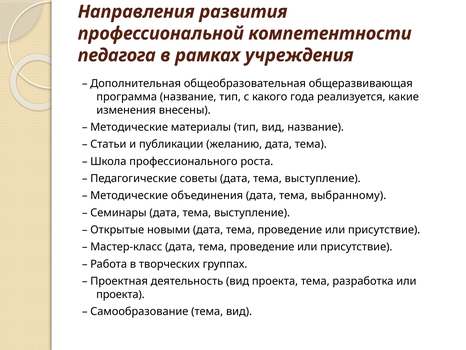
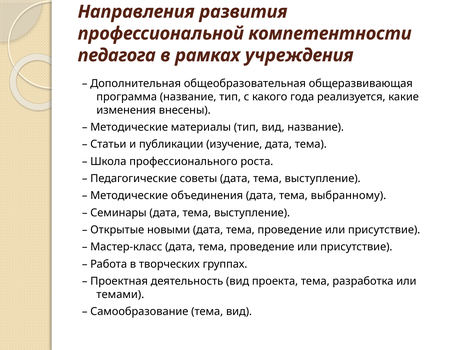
желанию: желанию -> изучение
проекта at (120, 294): проекта -> темами
